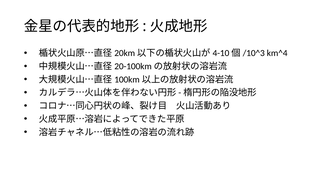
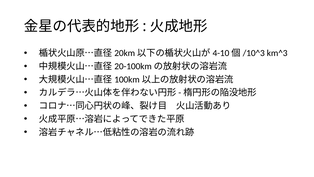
km^4: km^4 -> km^3
